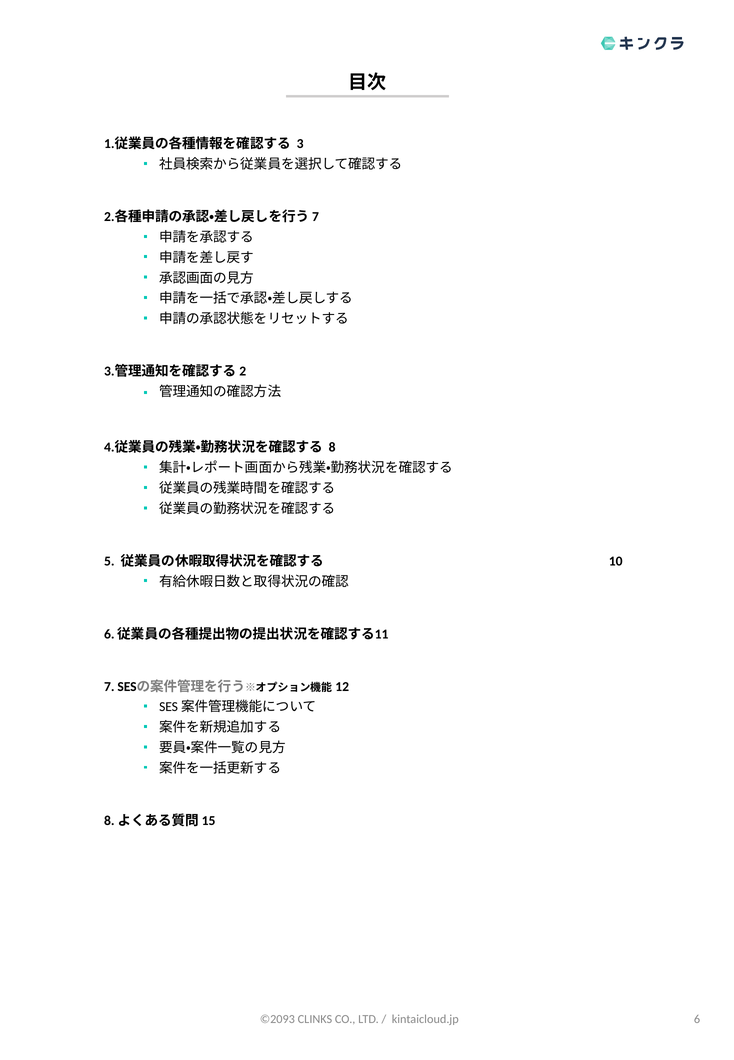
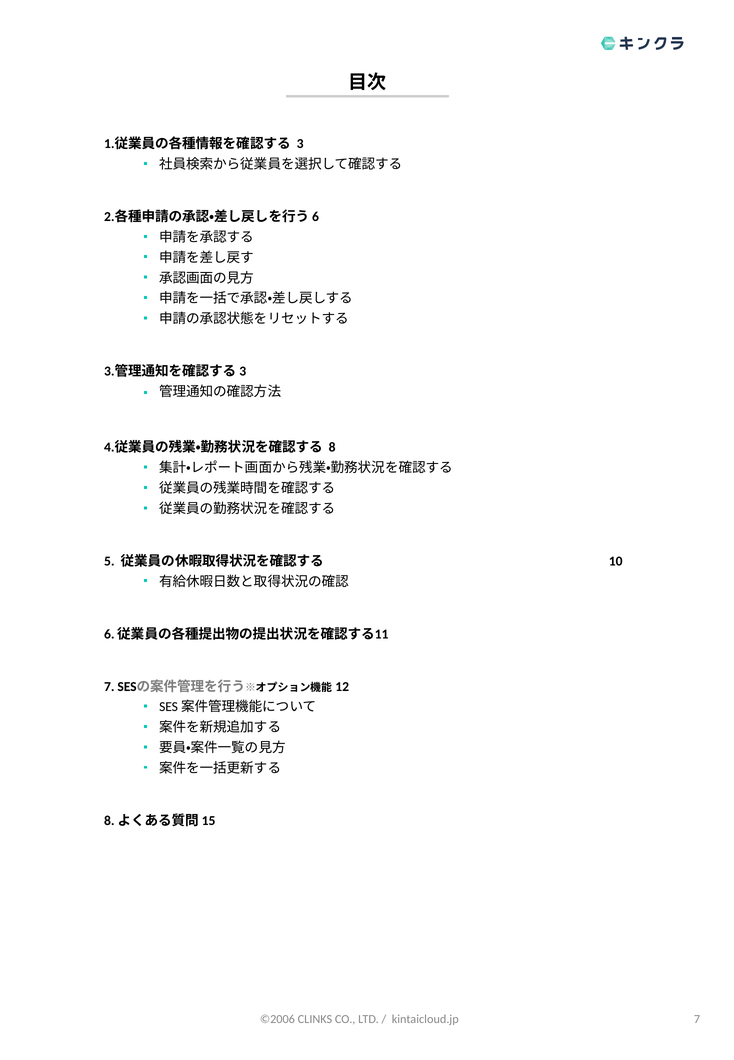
7 at (315, 217): 7 -> 6
2 at (243, 371): 2 -> 3
©2093: ©2093 -> ©2006
kintaicloud.jp 6: 6 -> 7
